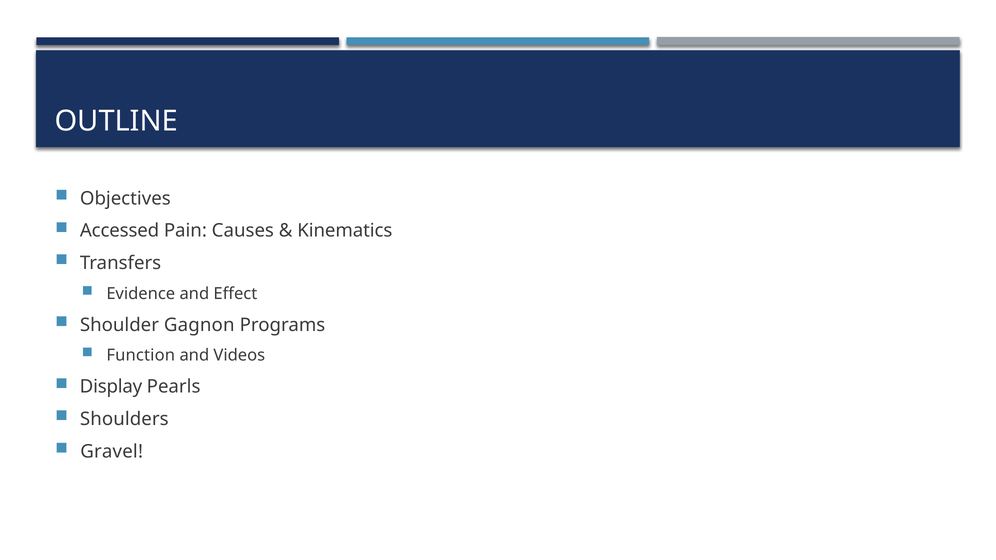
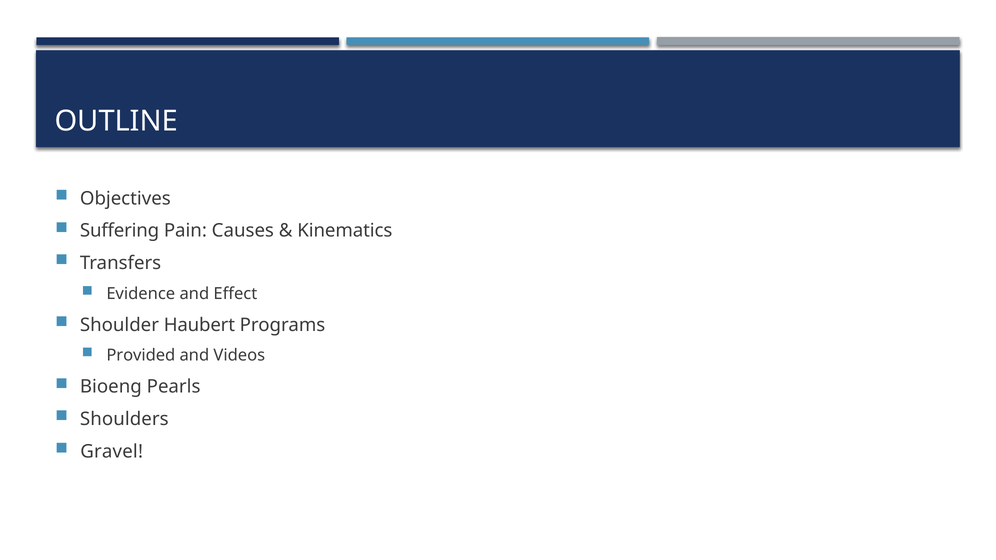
Accessed: Accessed -> Suffering
Gagnon: Gagnon -> Haubert
Function: Function -> Provided
Display: Display -> Bioeng
